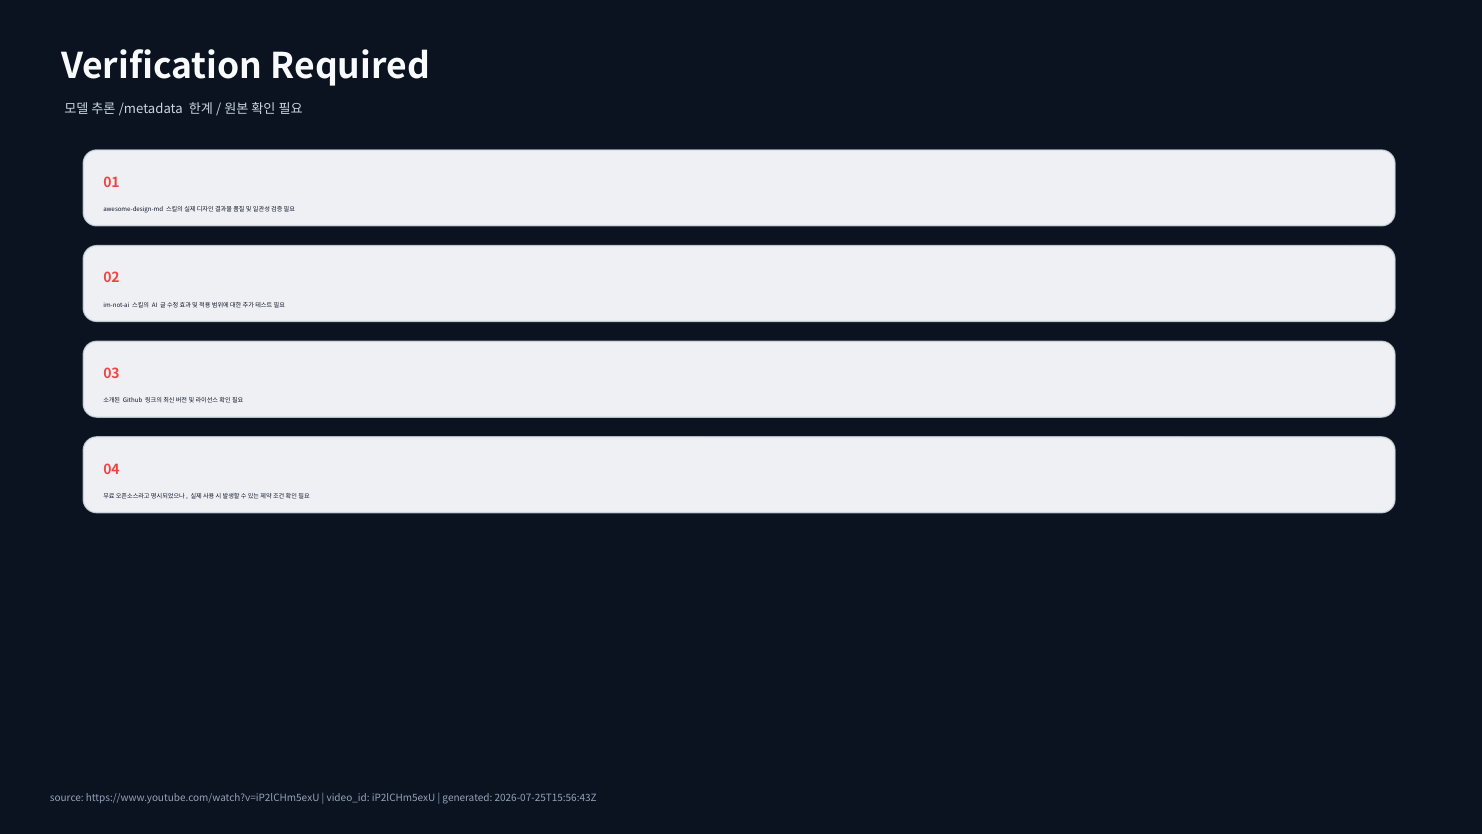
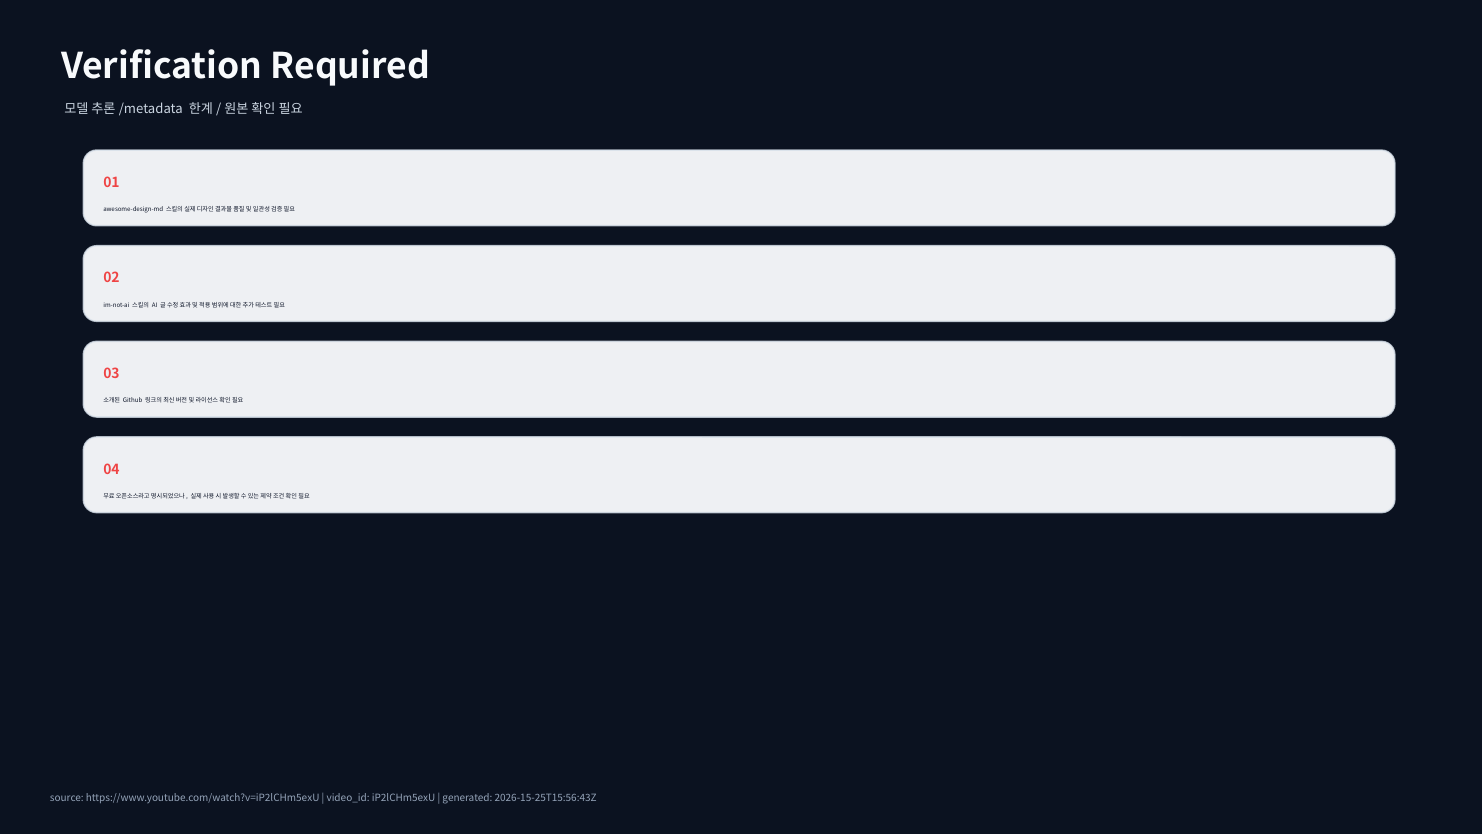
2026-07-25T15:56:43Z: 2026-07-25T15:56:43Z -> 2026-15-25T15:56:43Z
